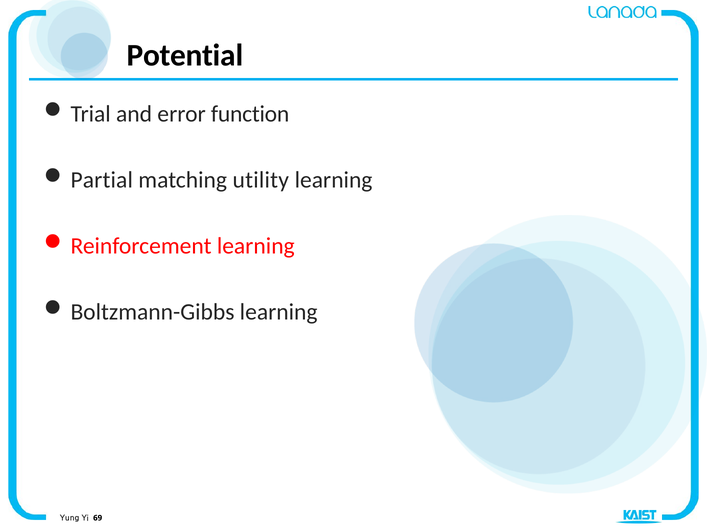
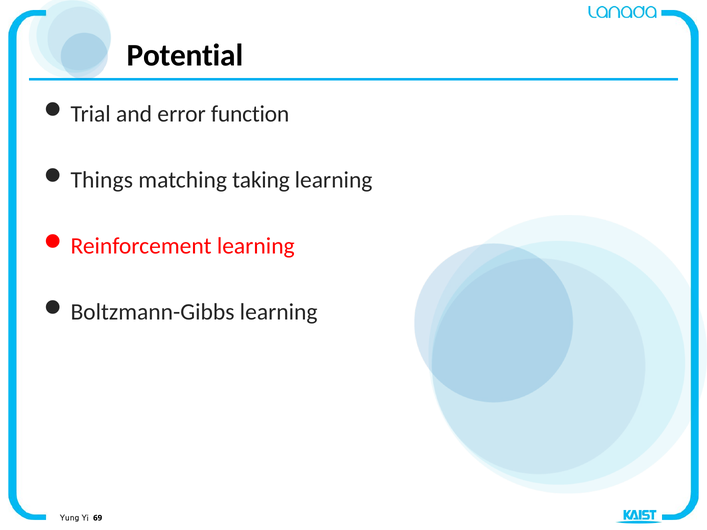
Partial: Partial -> Things
utility: utility -> taking
